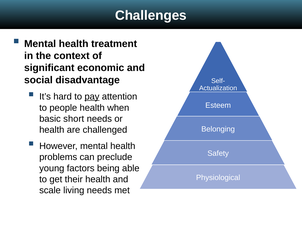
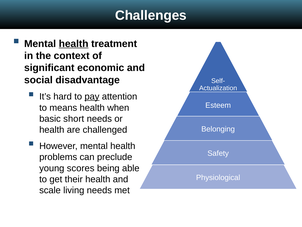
health at (74, 44) underline: none -> present
people: people -> means
factors: factors -> scores
